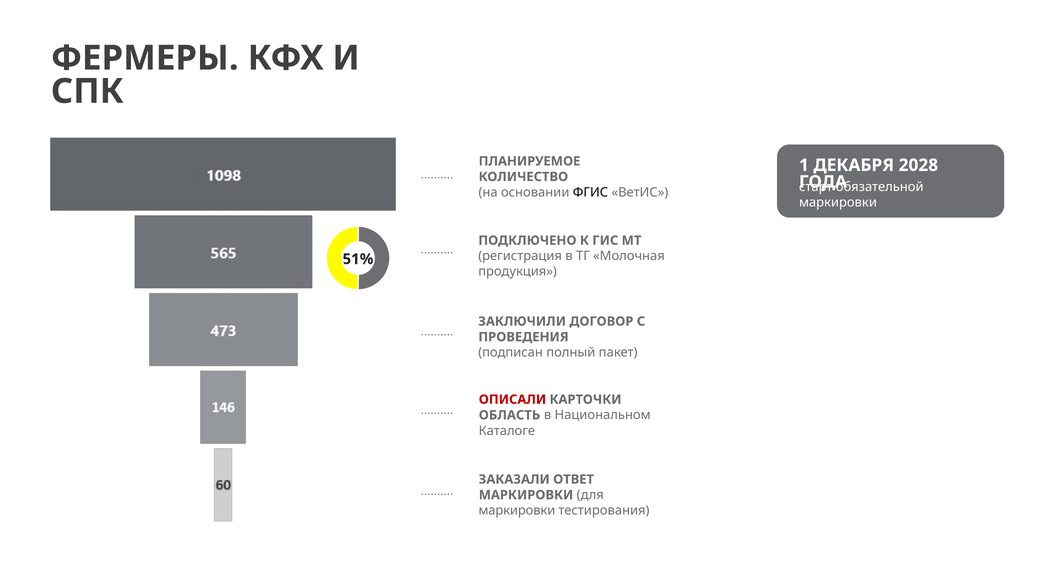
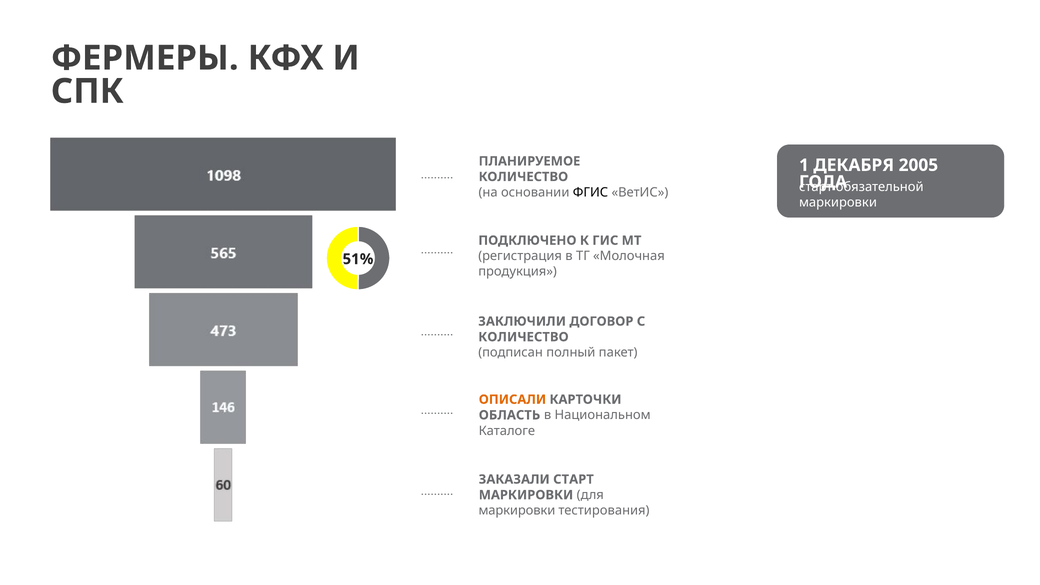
2028: 2028 -> 2005
ПРОВЕДЕНИЯ at (523, 337): ПРОВЕДЕНИЯ -> КОЛИЧЕСТВО
ОПИСАЛИ colour: red -> orange
ЗАКАЗАЛИ ОТВЕТ: ОТВЕТ -> СТАРТ
